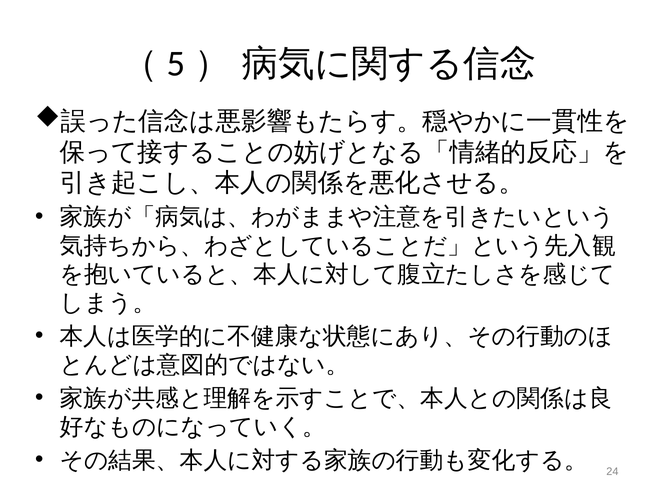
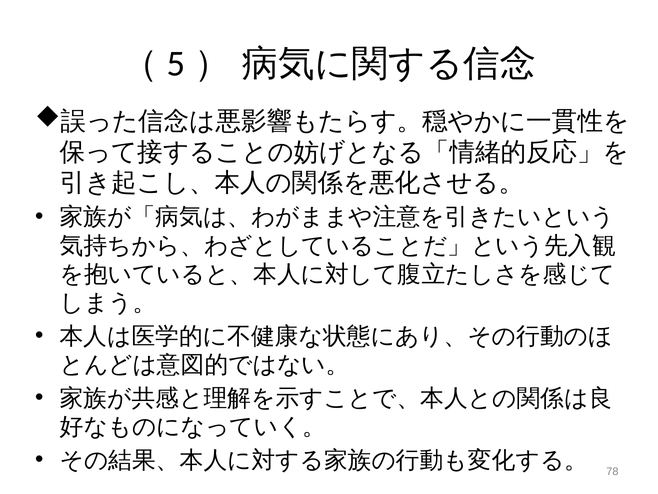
24: 24 -> 78
